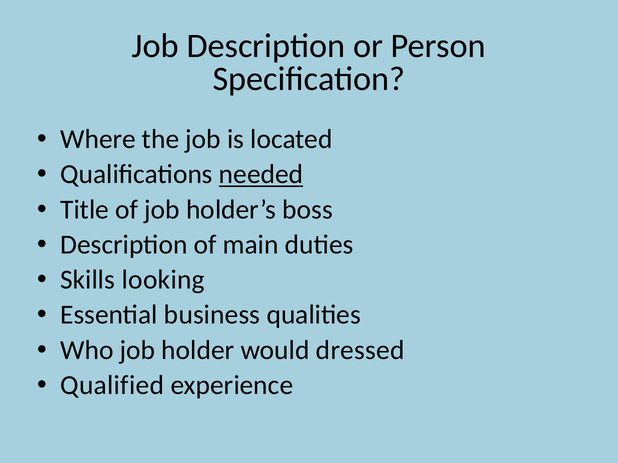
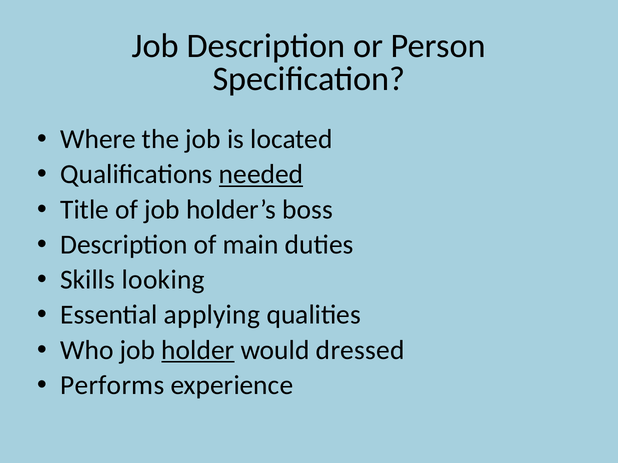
business: business -> applying
holder underline: none -> present
Qualified: Qualified -> Performs
